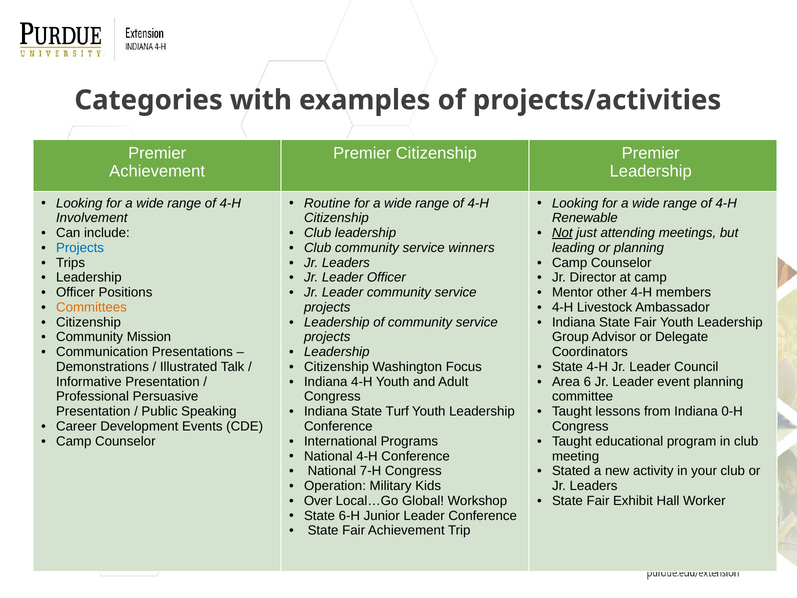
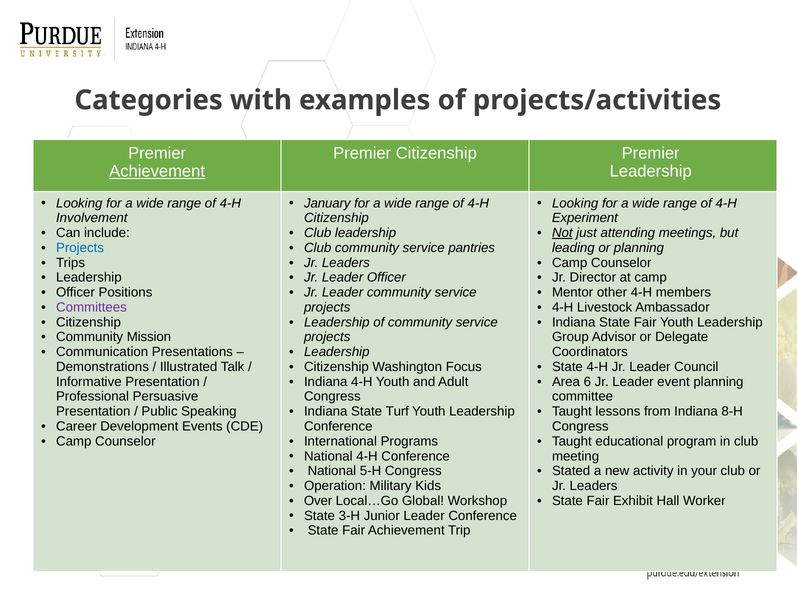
Achievement at (157, 171) underline: none -> present
Routine: Routine -> January
Renewable: Renewable -> Experiment
winners: winners -> pantries
Committees colour: orange -> purple
0-H: 0-H -> 8-H
7-H: 7-H -> 5-H
6-H: 6-H -> 3-H
